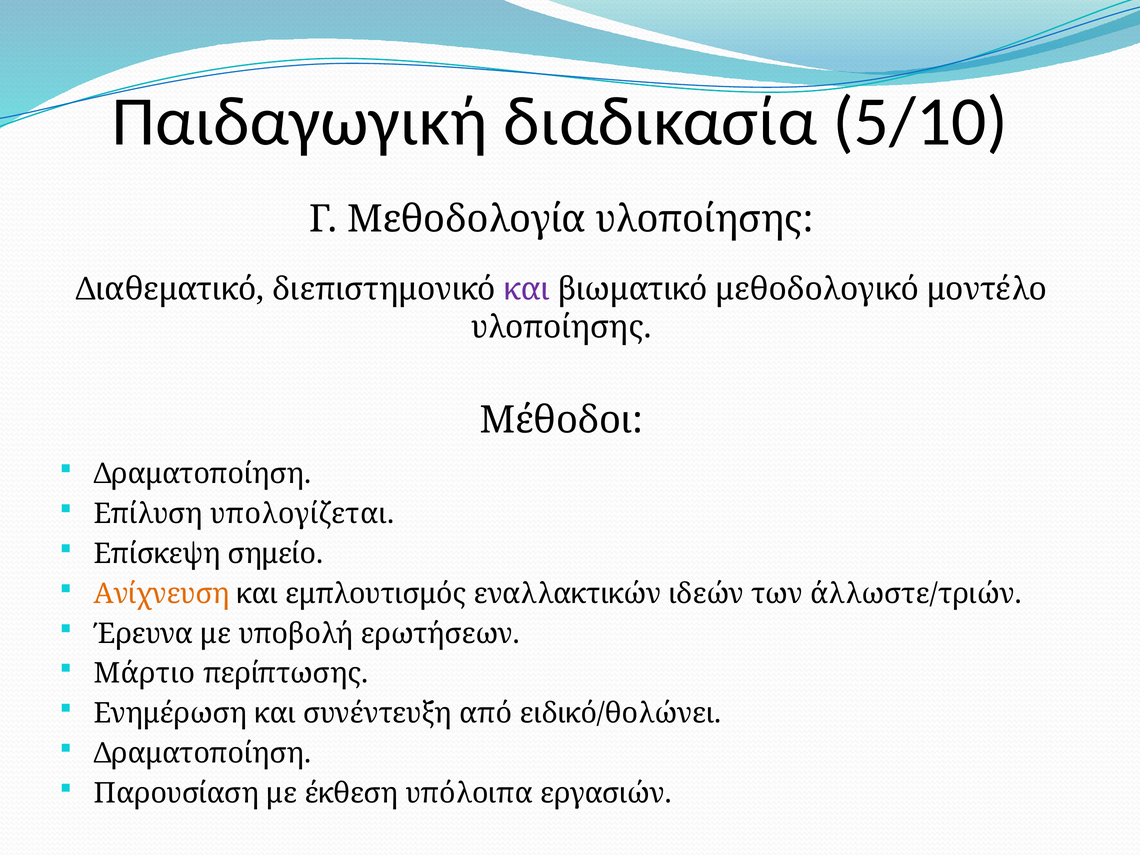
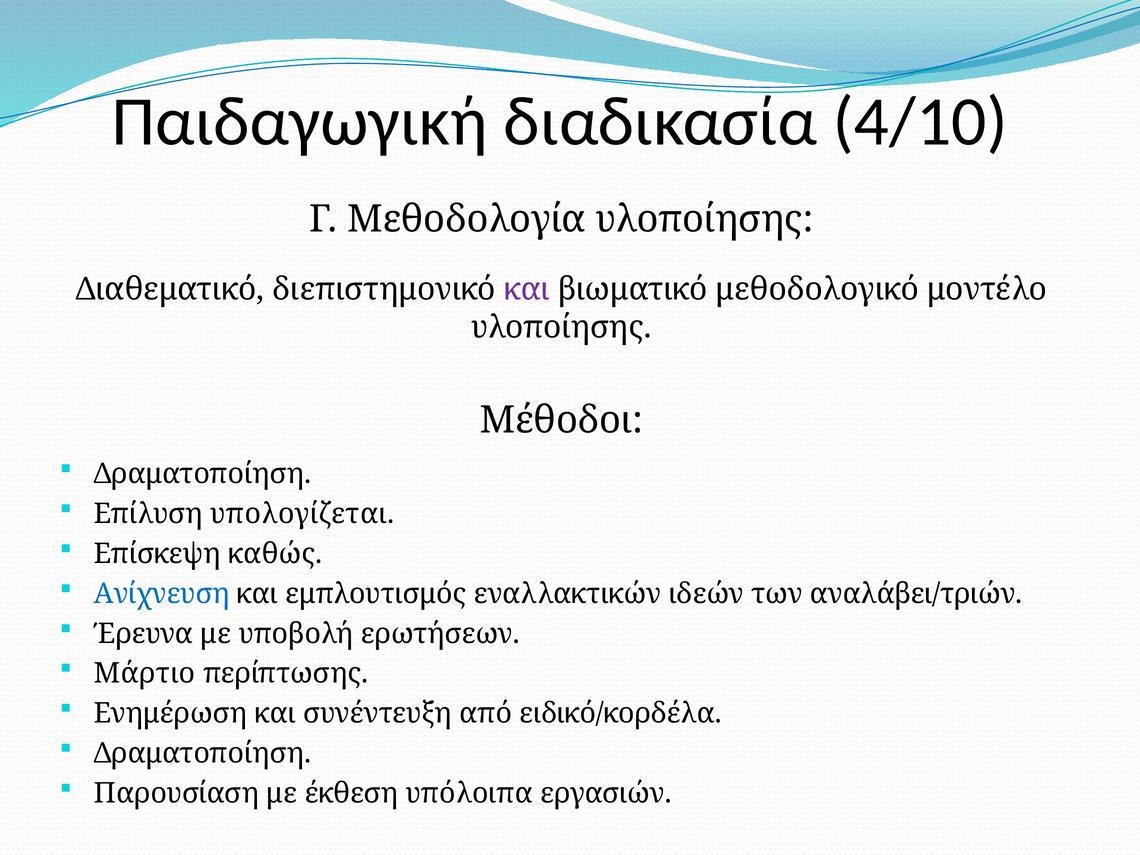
5/10: 5/10 -> 4/10
σημείο: σημείο -> καθώς
Ανίχνευση colour: orange -> blue
άλλωστε/τριών: άλλωστε/τριών -> αναλάβει/τριών
ειδικό/θολώνει: ειδικό/θολώνει -> ειδικό/κορδέλα
